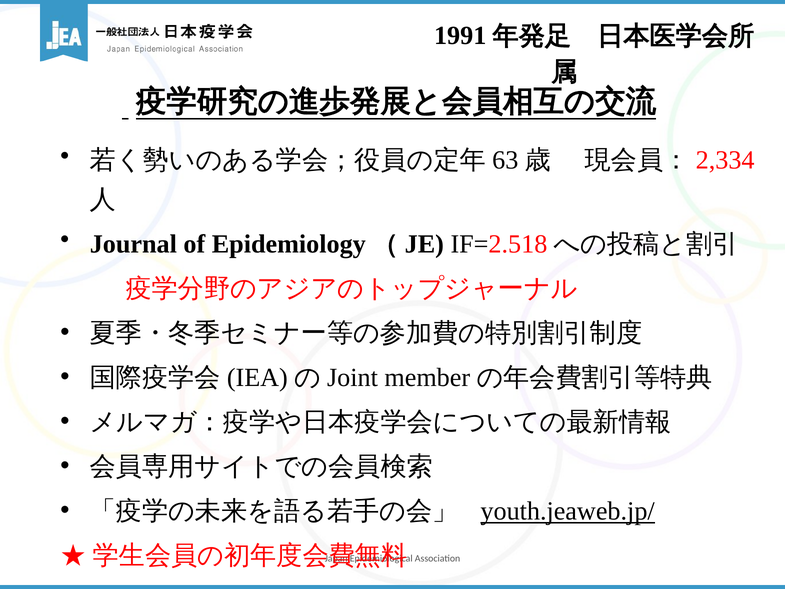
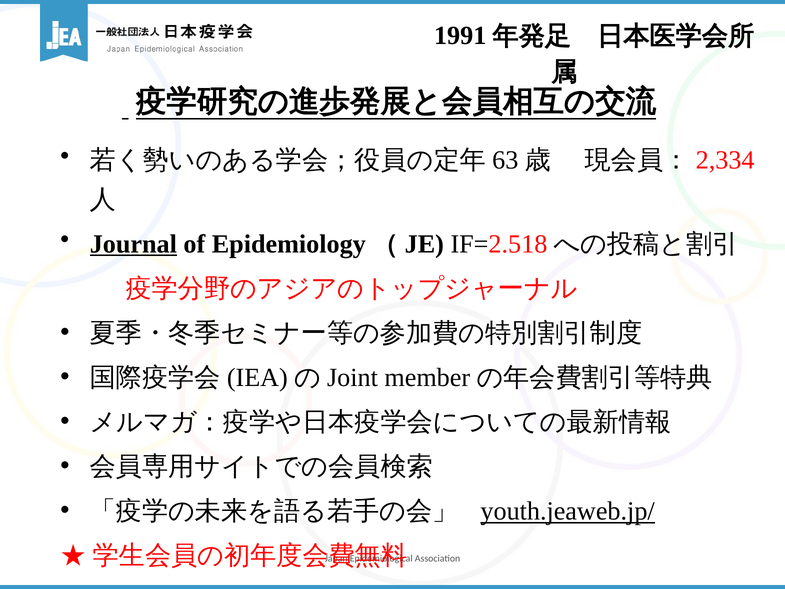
Journal underline: none -> present
